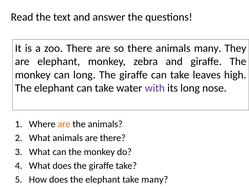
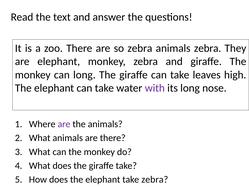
so there: there -> zebra
animals many: many -> zebra
are at (64, 124) colour: orange -> purple
take many: many -> zebra
